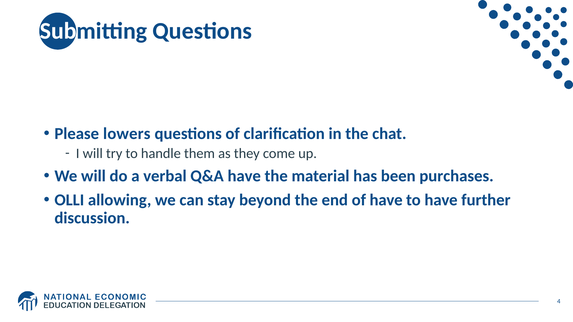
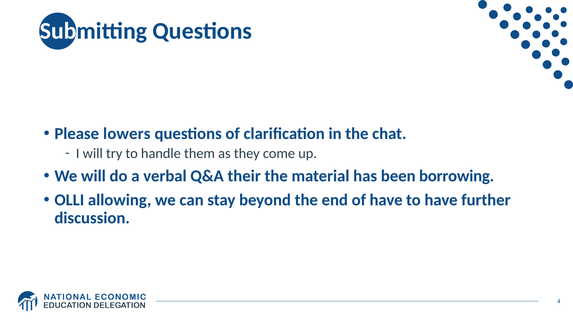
Q&A have: have -> their
purchases: purchases -> borrowing
